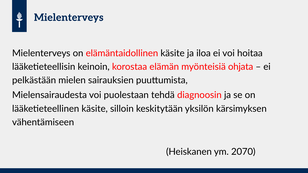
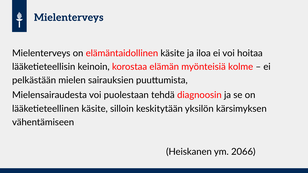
ohjata: ohjata -> kolme
2070: 2070 -> 2066
